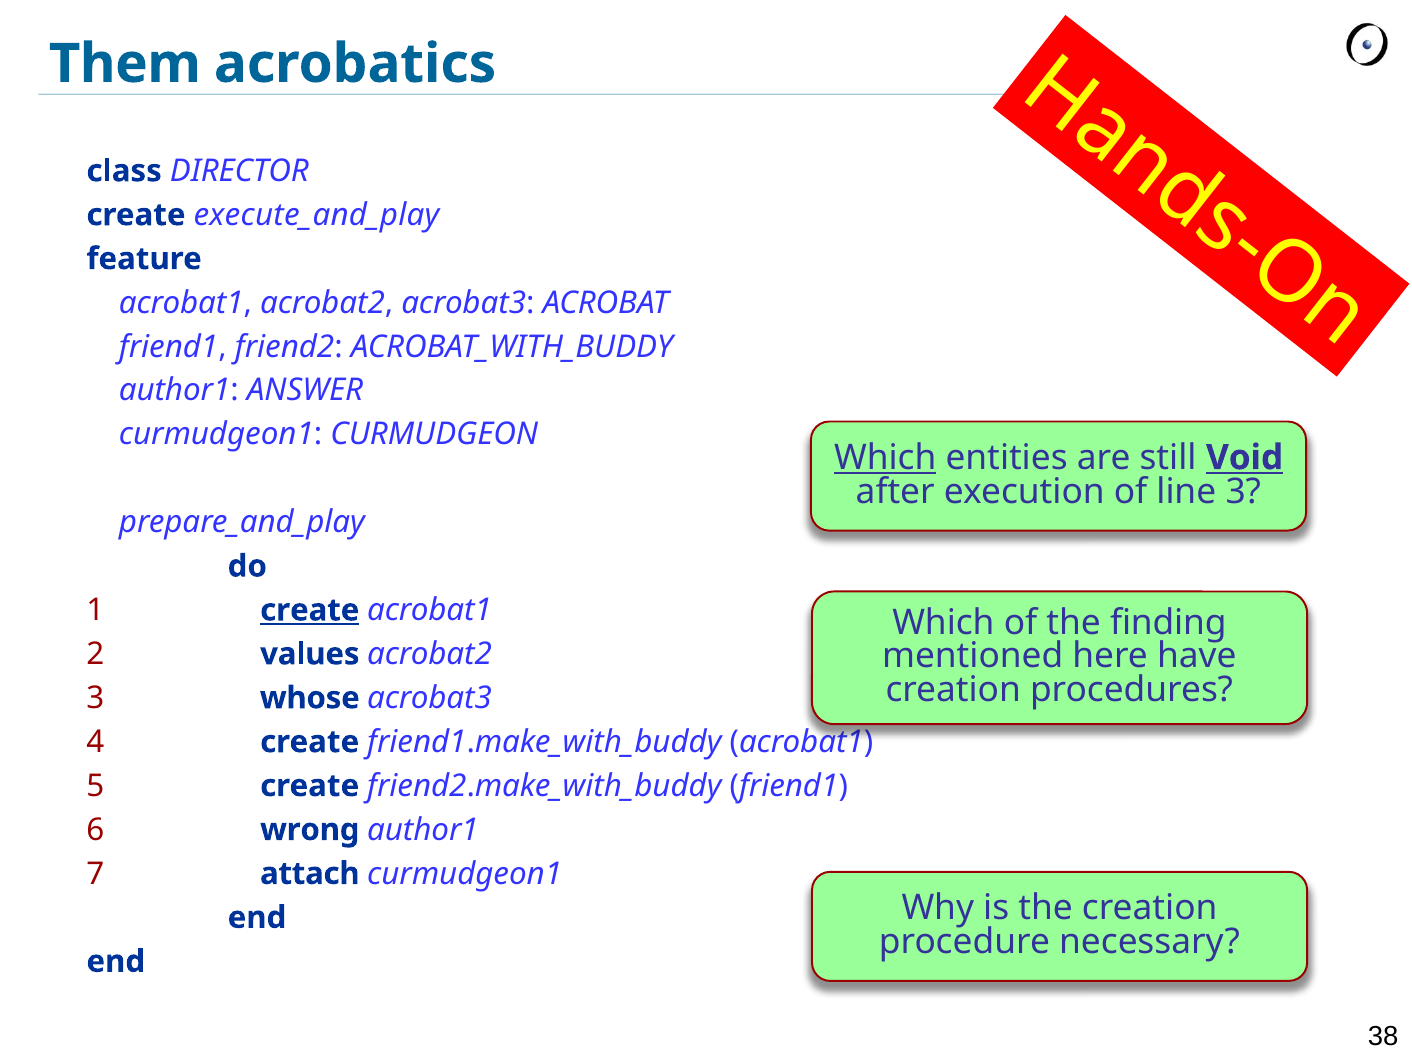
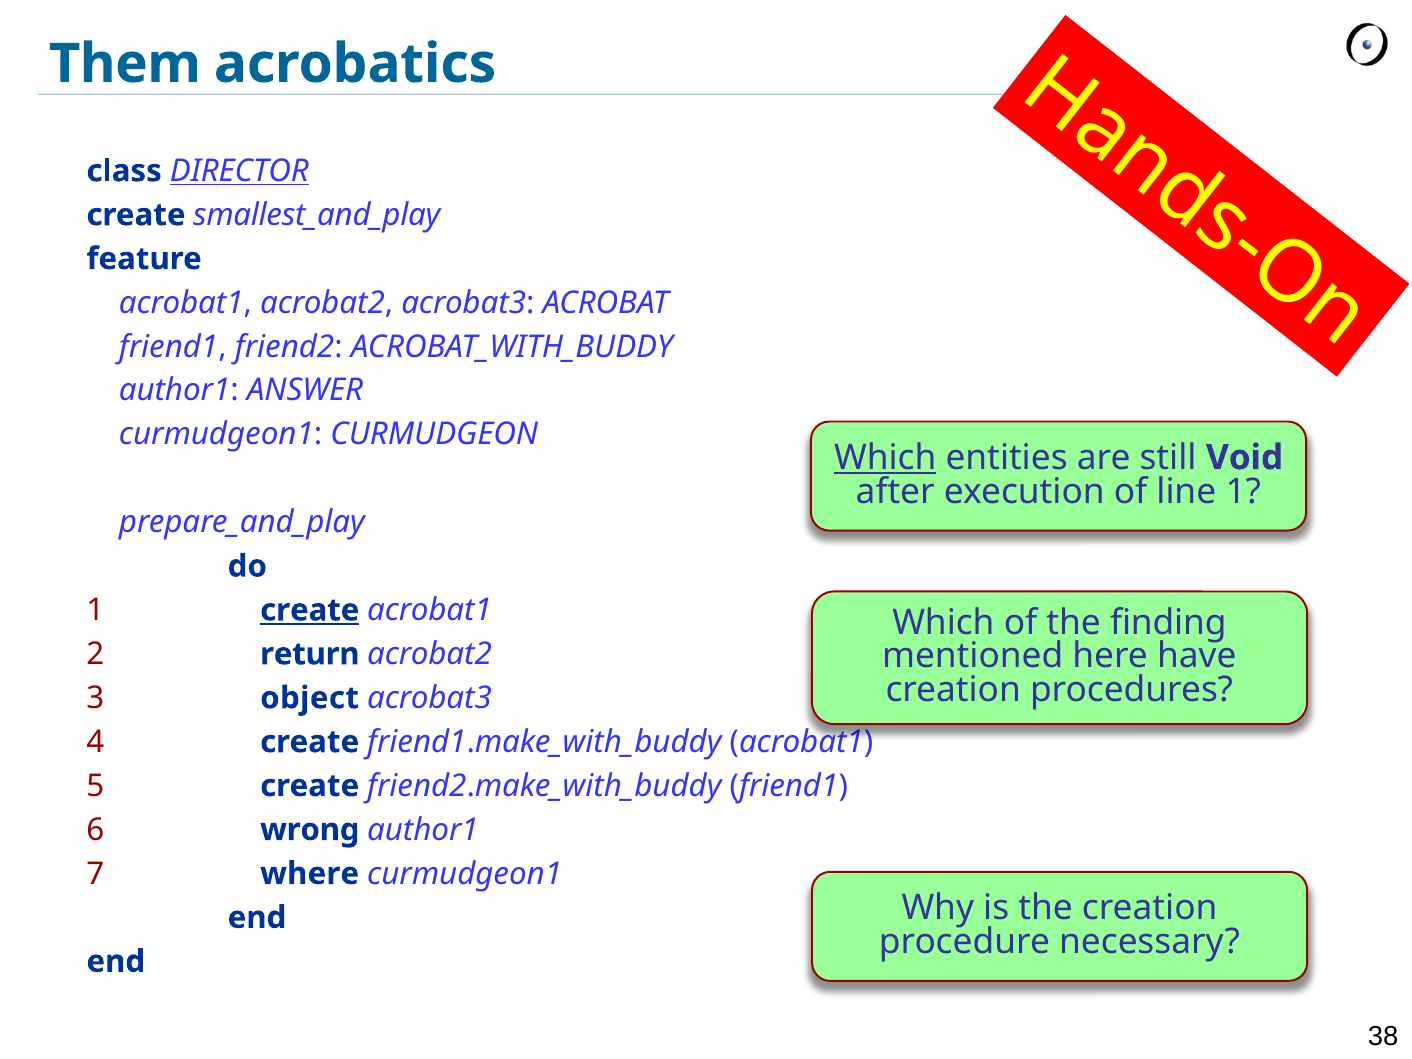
DIRECTOR underline: none -> present
execute_and_play: execute_and_play -> smallest_and_play
Void underline: present -> none
line 3: 3 -> 1
values: values -> return
whose: whose -> object
attach: attach -> where
